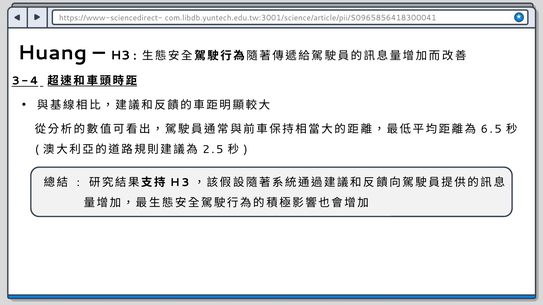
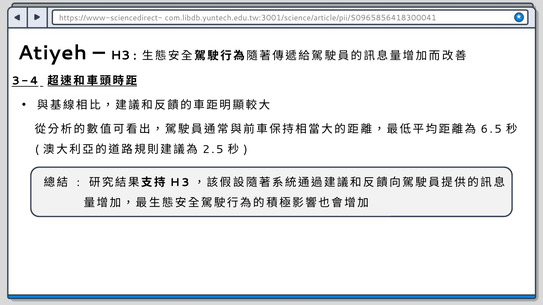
Huang: Huang -> Atiyeh
